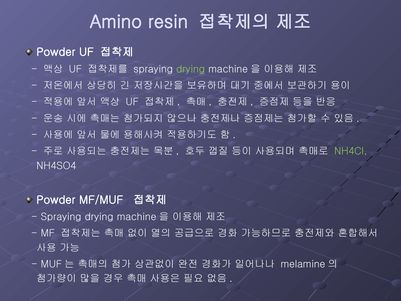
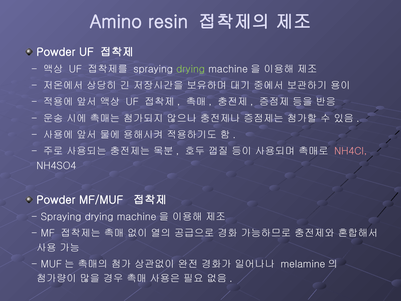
NH4Cl colour: light green -> pink
